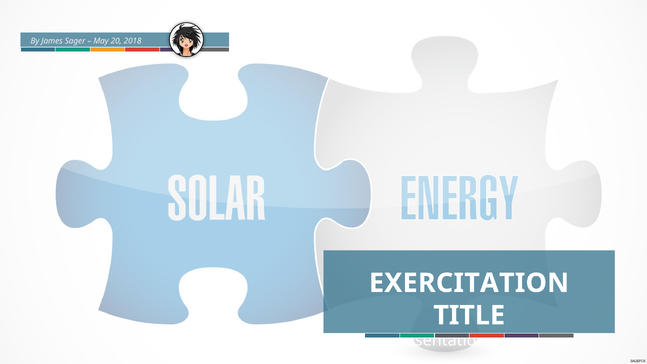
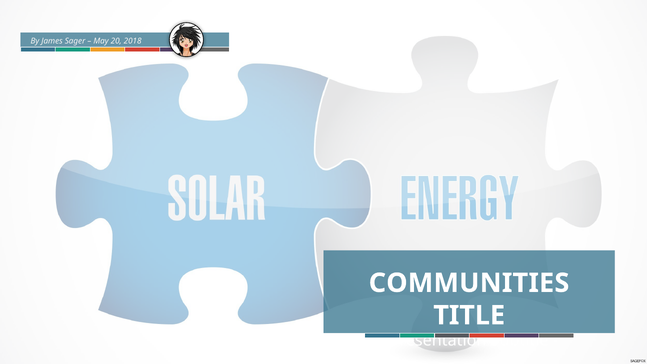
EXERCITATION: EXERCITATION -> COMMUNITIES
